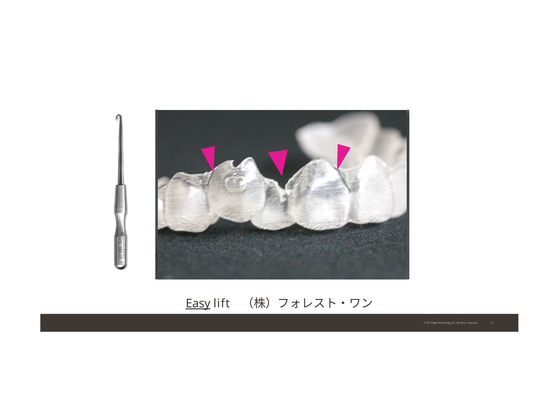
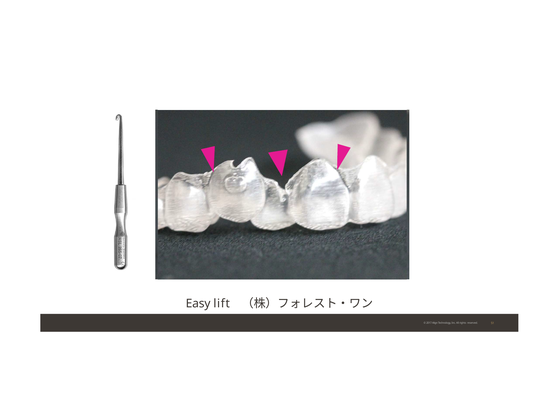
Easy underline: present -> none
